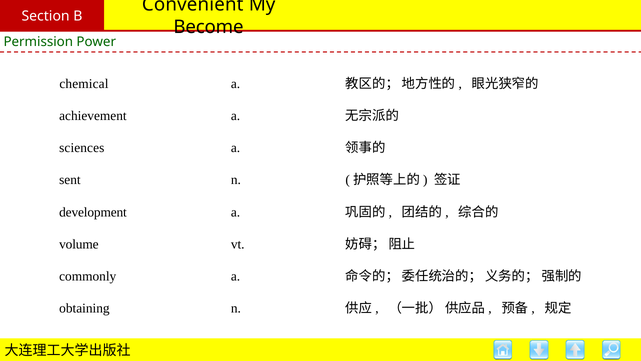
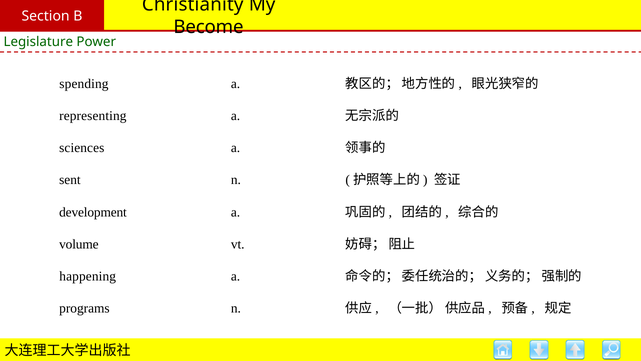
Convenient: Convenient -> Christianity
Permission: Permission -> Legislature
chemical: chemical -> spending
achievement: achievement -> representing
commonly: commonly -> happening
obtaining: obtaining -> programs
